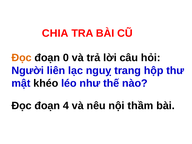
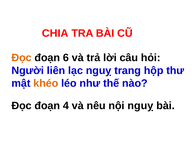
0: 0 -> 6
khéo colour: black -> orange
nội thầm: thầm -> nguỵ
